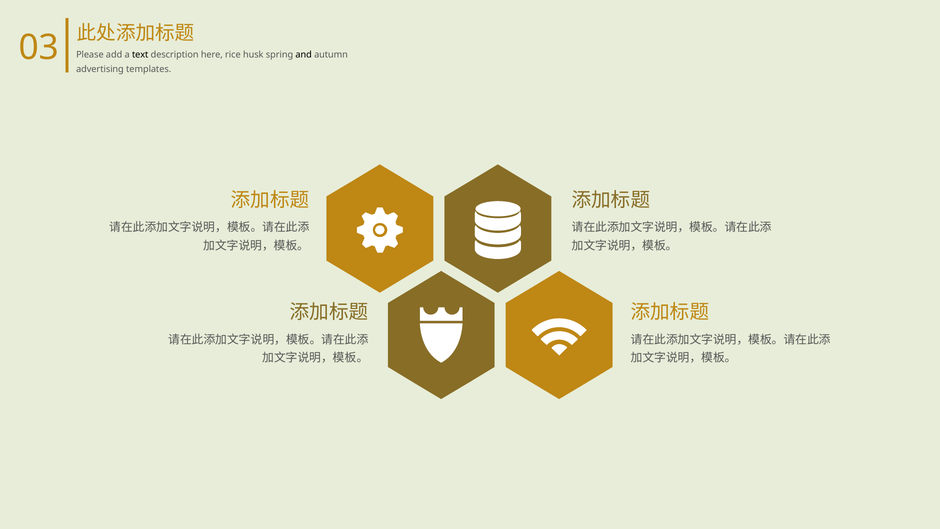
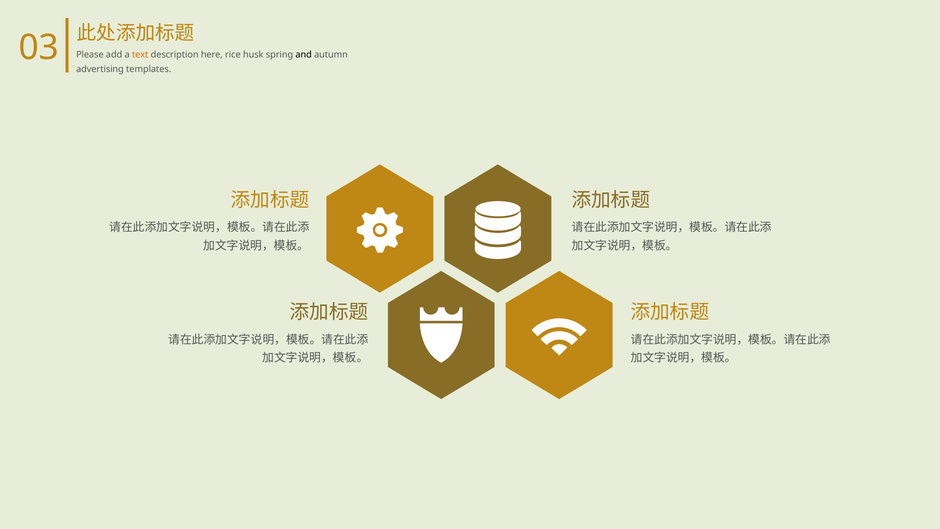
text colour: black -> orange
